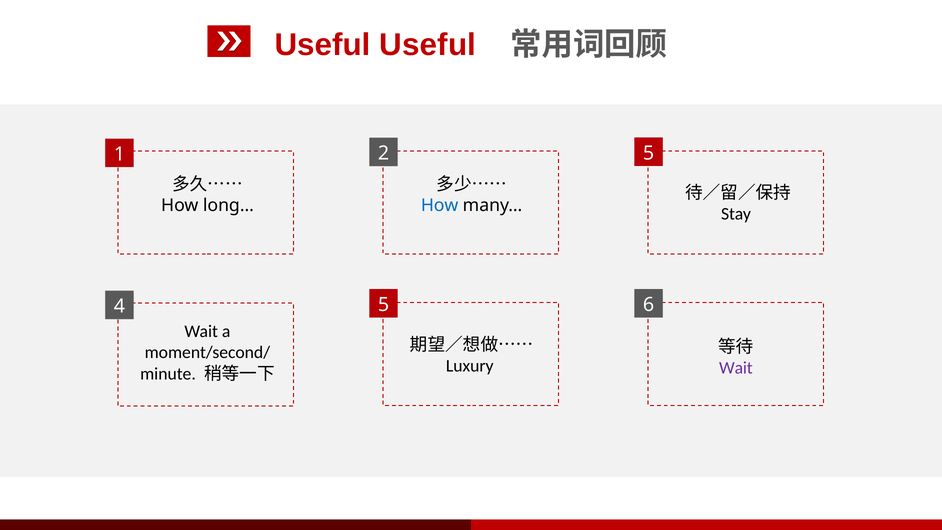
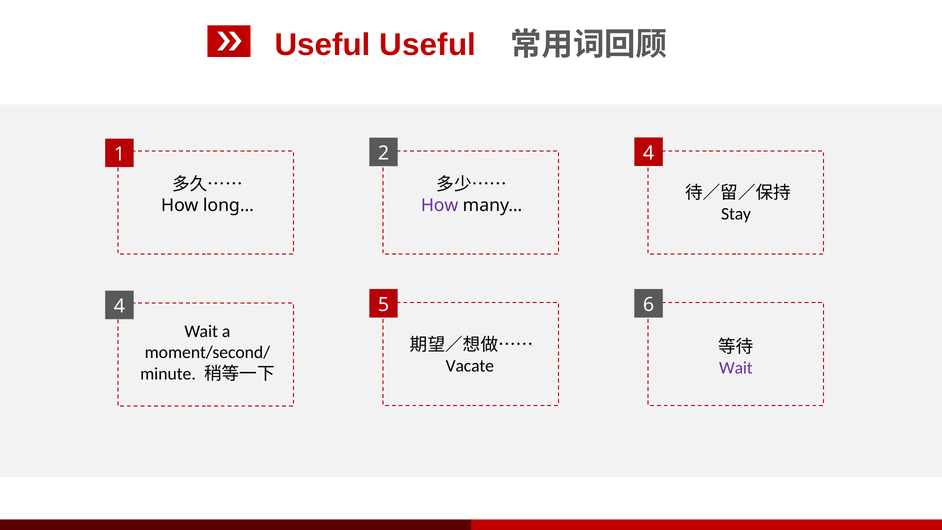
2 5: 5 -> 4
How at (440, 206) colour: blue -> purple
Luxury: Luxury -> Vacate
